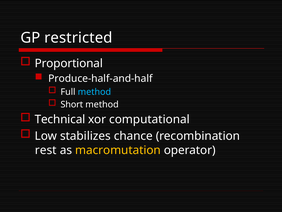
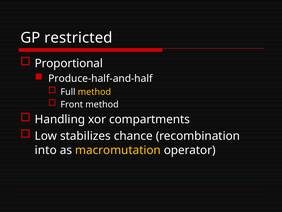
method at (94, 92) colour: light blue -> yellow
Short: Short -> Front
Technical: Technical -> Handling
computational: computational -> compartments
rest: rest -> into
